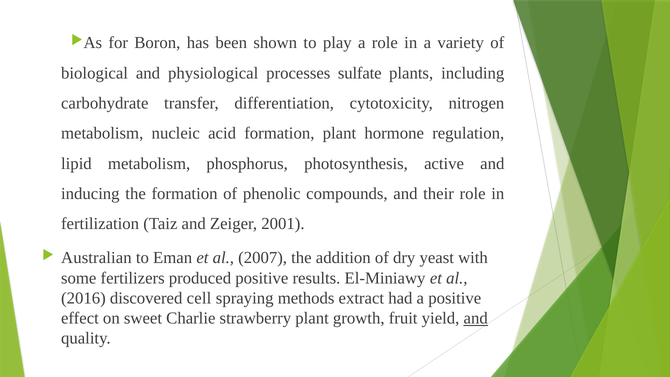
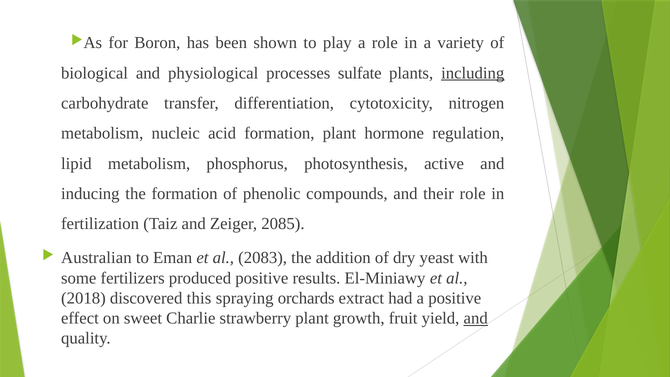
including underline: none -> present
2001: 2001 -> 2085
2007: 2007 -> 2083
2016: 2016 -> 2018
cell: cell -> this
methods: methods -> orchards
